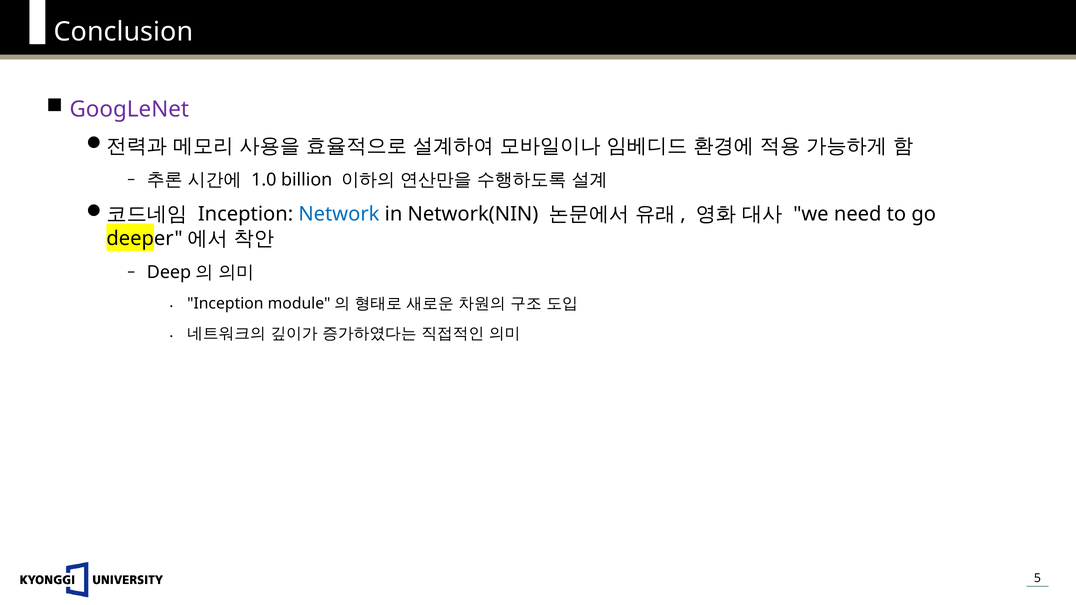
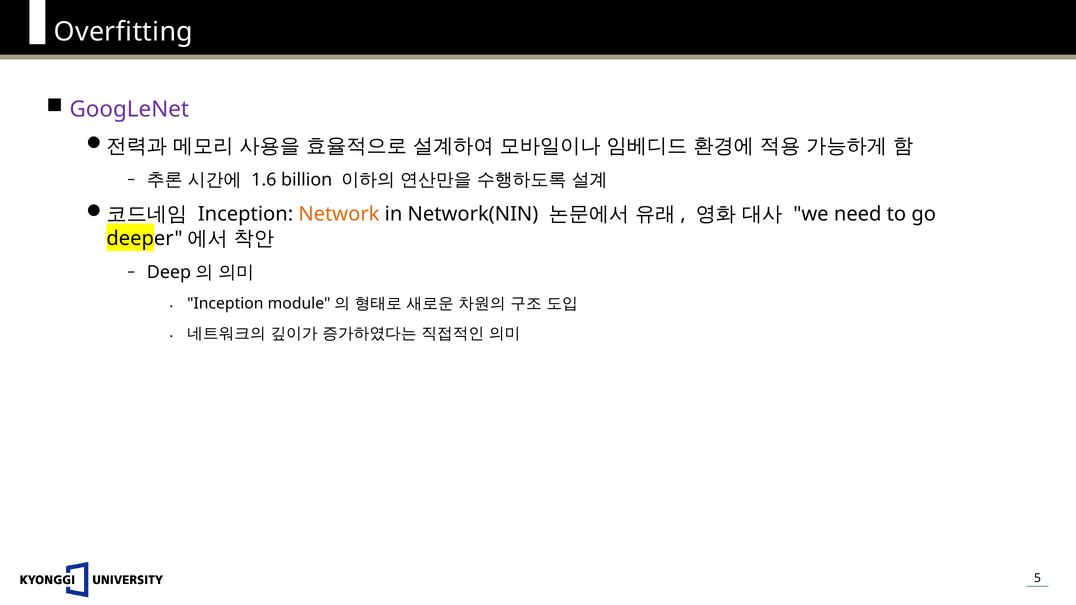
Conclusion: Conclusion -> Overfitting
1.0: 1.0 -> 1.6
Network colour: blue -> orange
